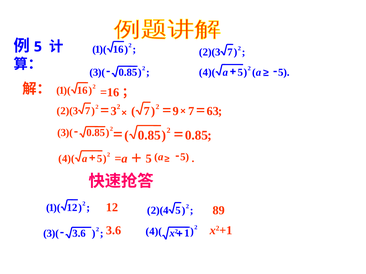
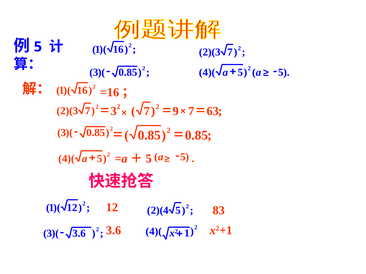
89: 89 -> 83
